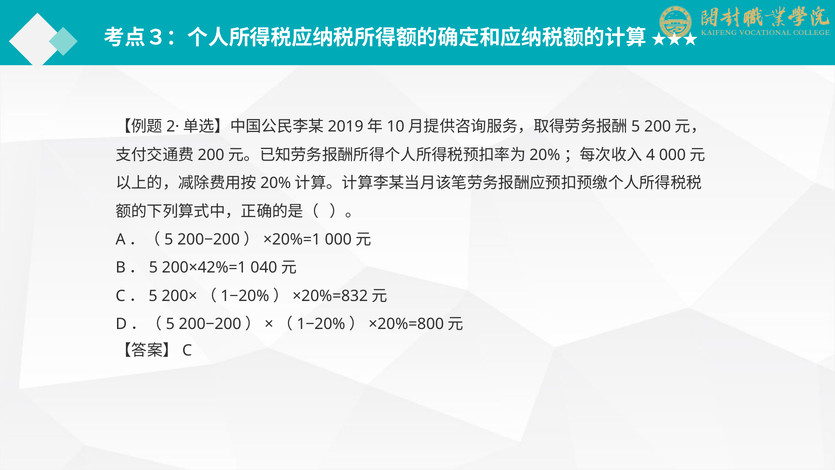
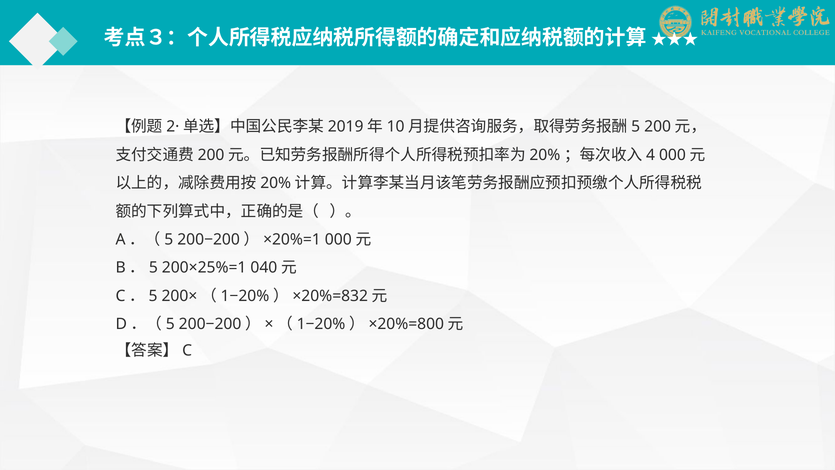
200×42%=1: 200×42%=1 -> 200×25%=1
